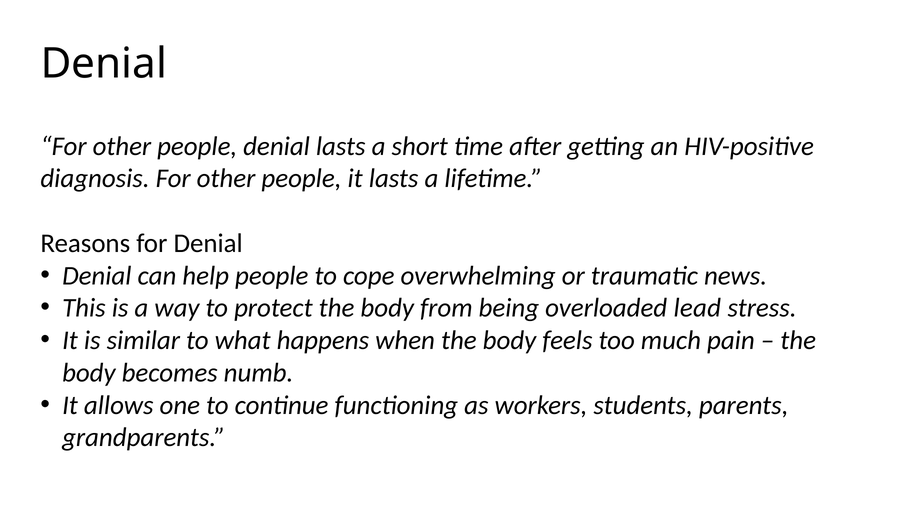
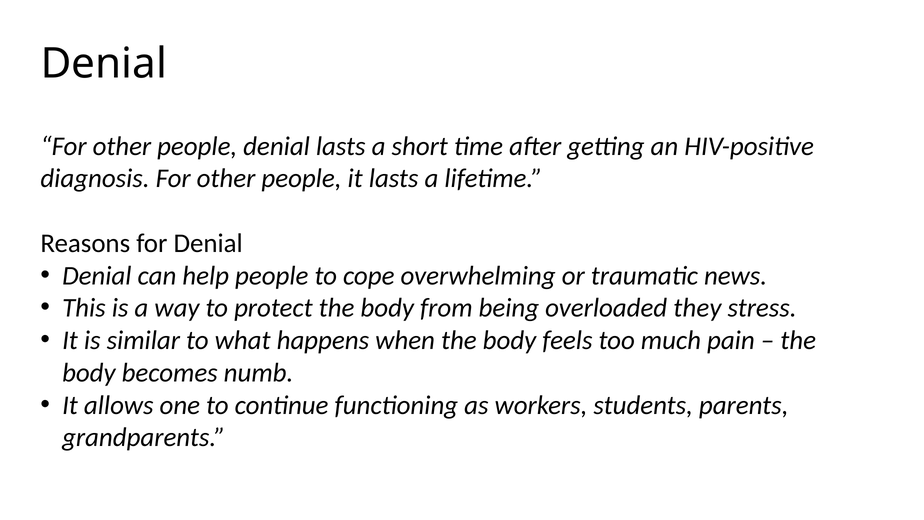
lead: lead -> they
